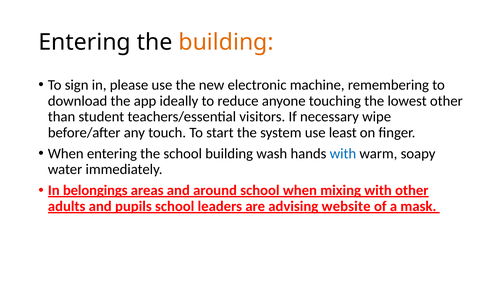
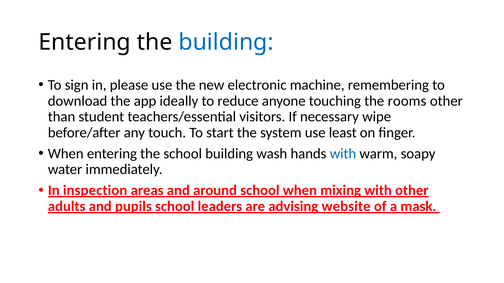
building at (226, 42) colour: orange -> blue
lowest: lowest -> rooms
belongings: belongings -> inspection
